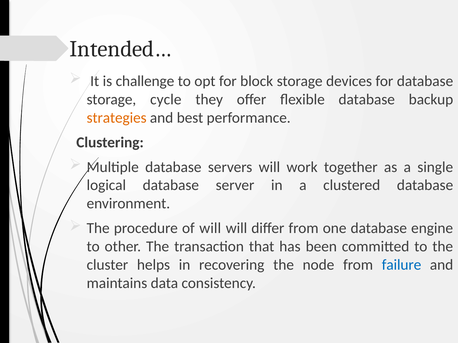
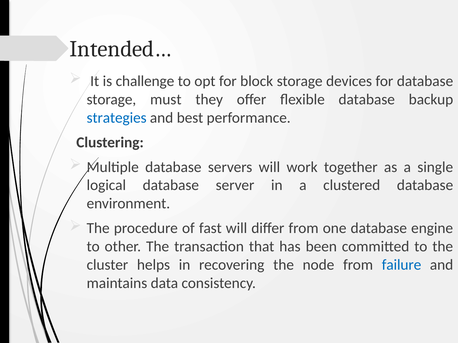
cycle: cycle -> must
strategies colour: orange -> blue
of will: will -> fast
